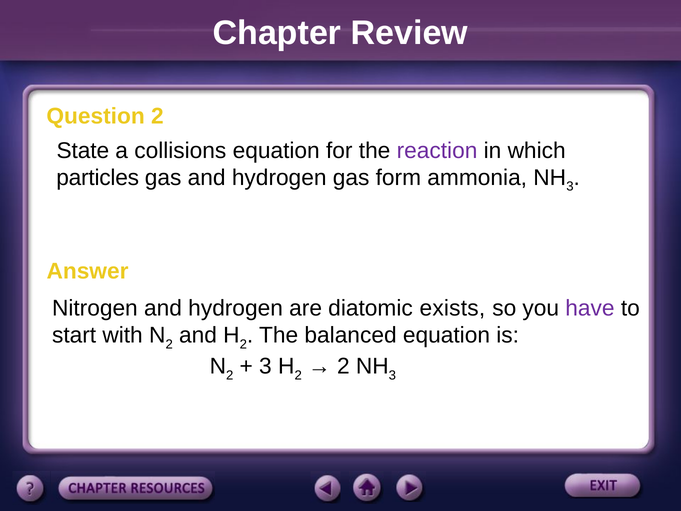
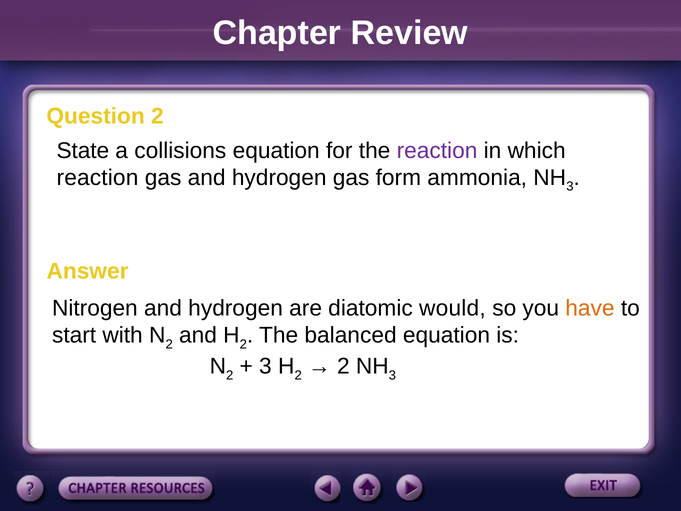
particles at (98, 178): particles -> reaction
exists: exists -> would
have colour: purple -> orange
